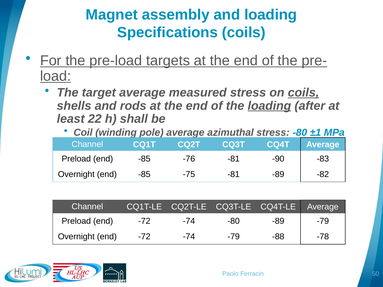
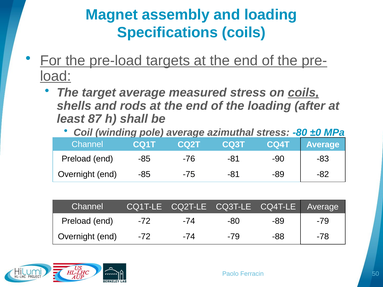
loading at (269, 106) underline: present -> none
22: 22 -> 87
±1: ±1 -> ±0
